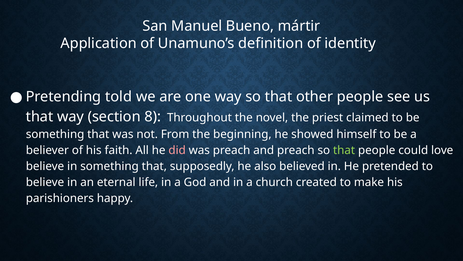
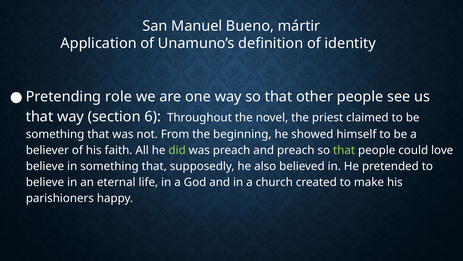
told: told -> role
8: 8 -> 6
did colour: pink -> light green
